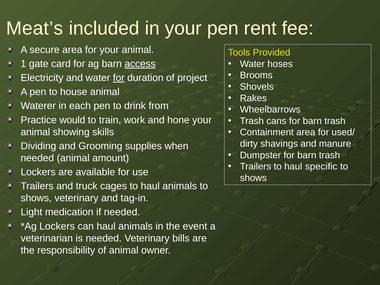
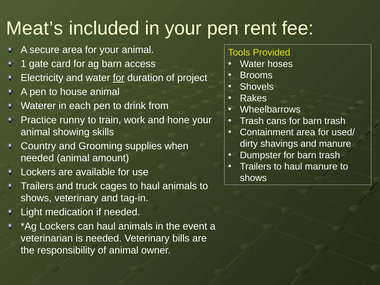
access underline: present -> none
would: would -> runny
Dividing: Dividing -> Country
haul specific: specific -> manure
